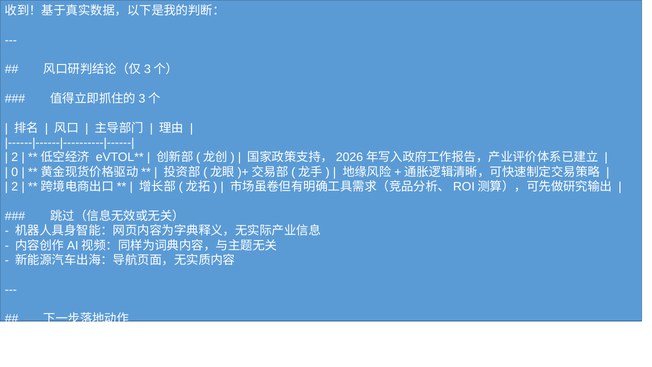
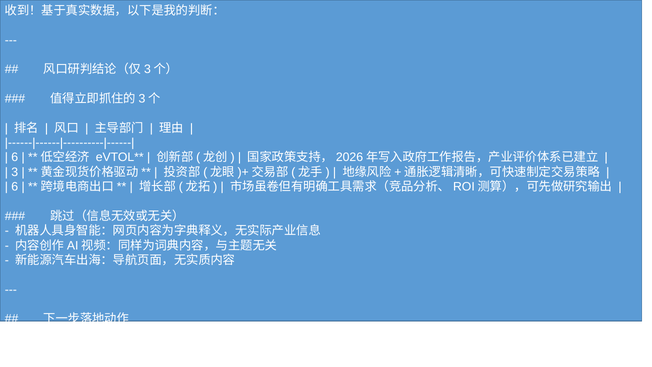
2 at (15, 157): 2 -> 6
0: 0 -> 3
2 at (15, 187): 2 -> 6
